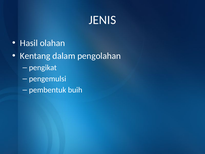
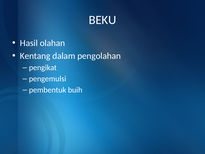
JENIS: JENIS -> BEKU
